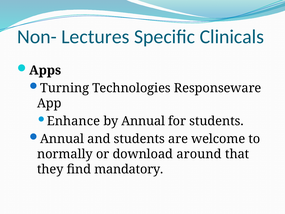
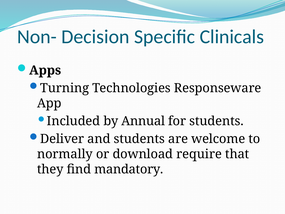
Lectures: Lectures -> Decision
Enhance: Enhance -> Included
Annual at (62, 139): Annual -> Deliver
around: around -> require
